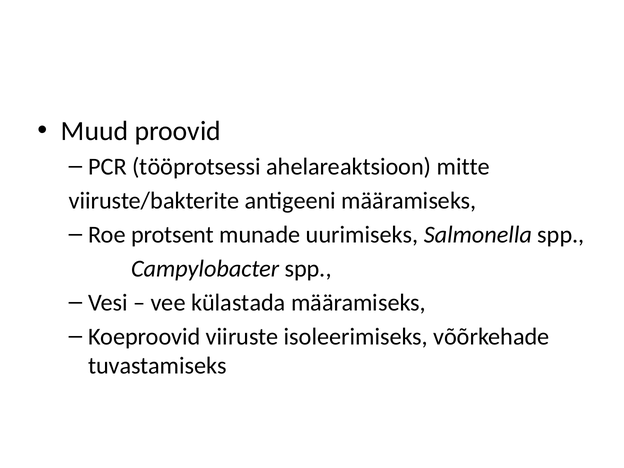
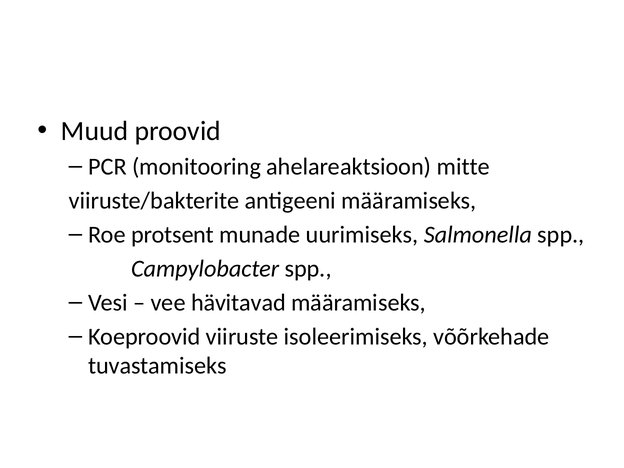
tööprotsessi: tööprotsessi -> monitooring
külastada: külastada -> hävitavad
